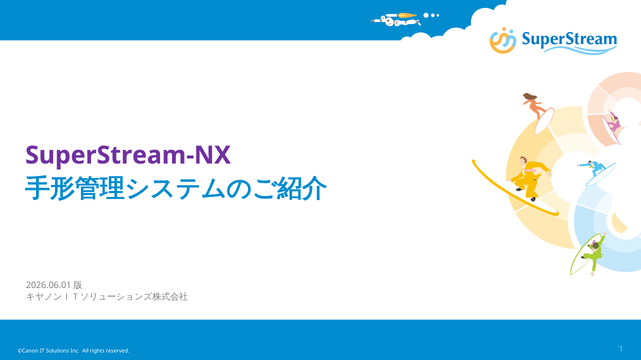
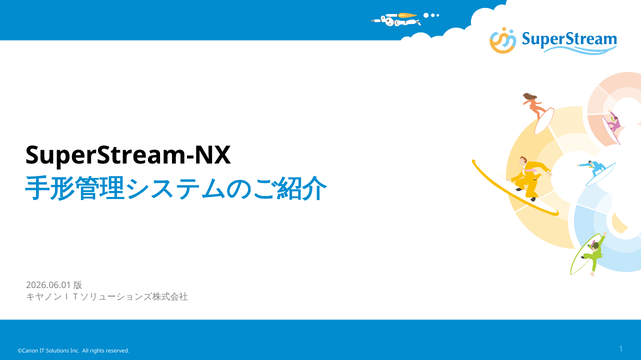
SuperStream-NX colour: purple -> black
